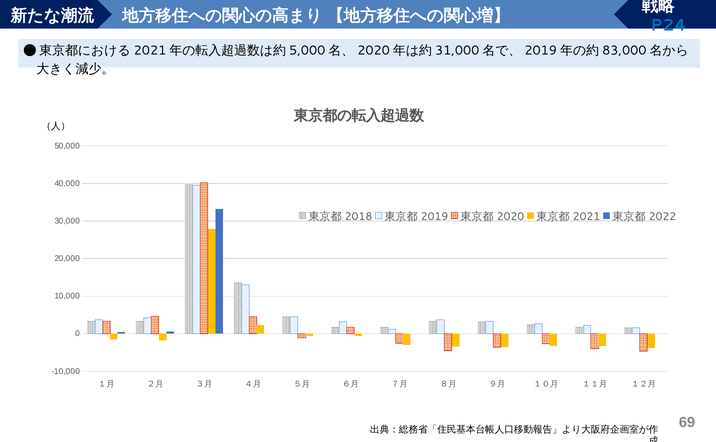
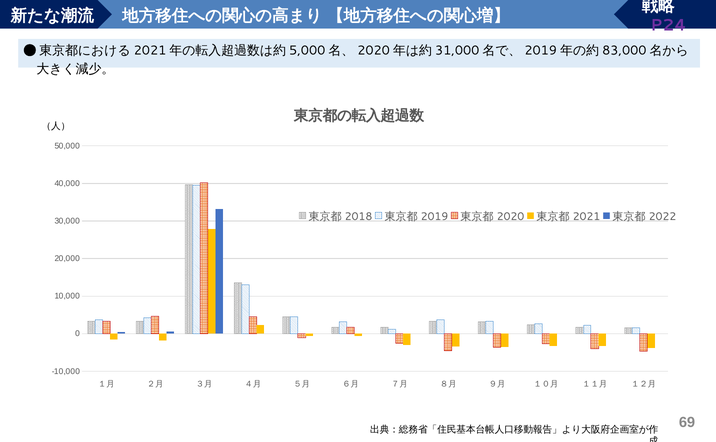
P24 colour: blue -> purple
